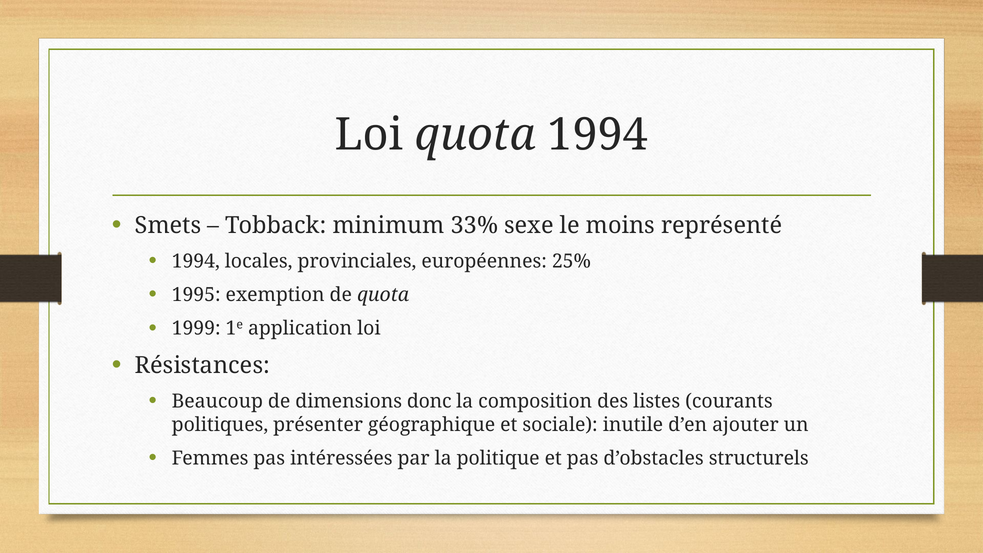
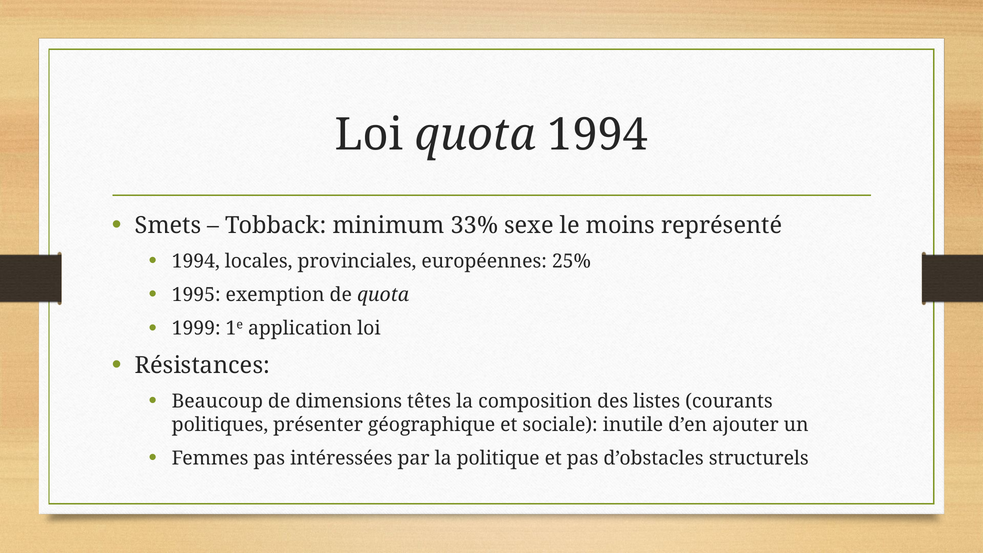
donc: donc -> têtes
